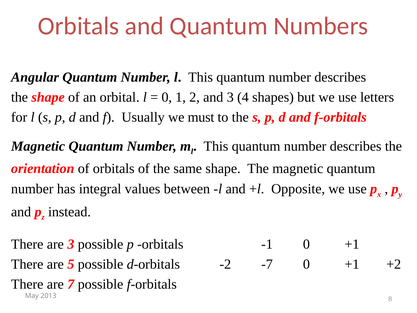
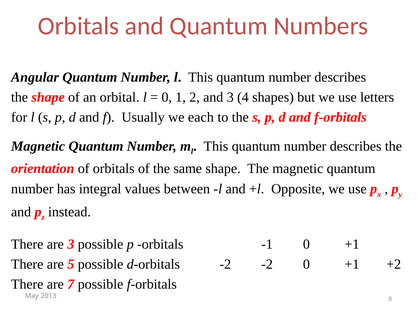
must: must -> each
-2 -7: -7 -> -2
